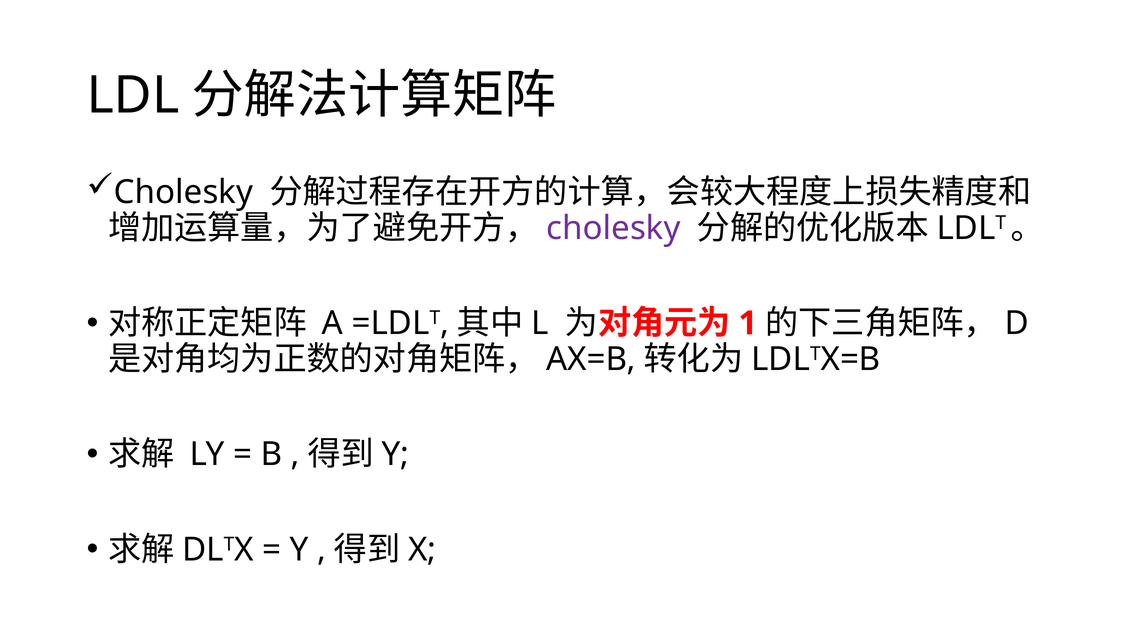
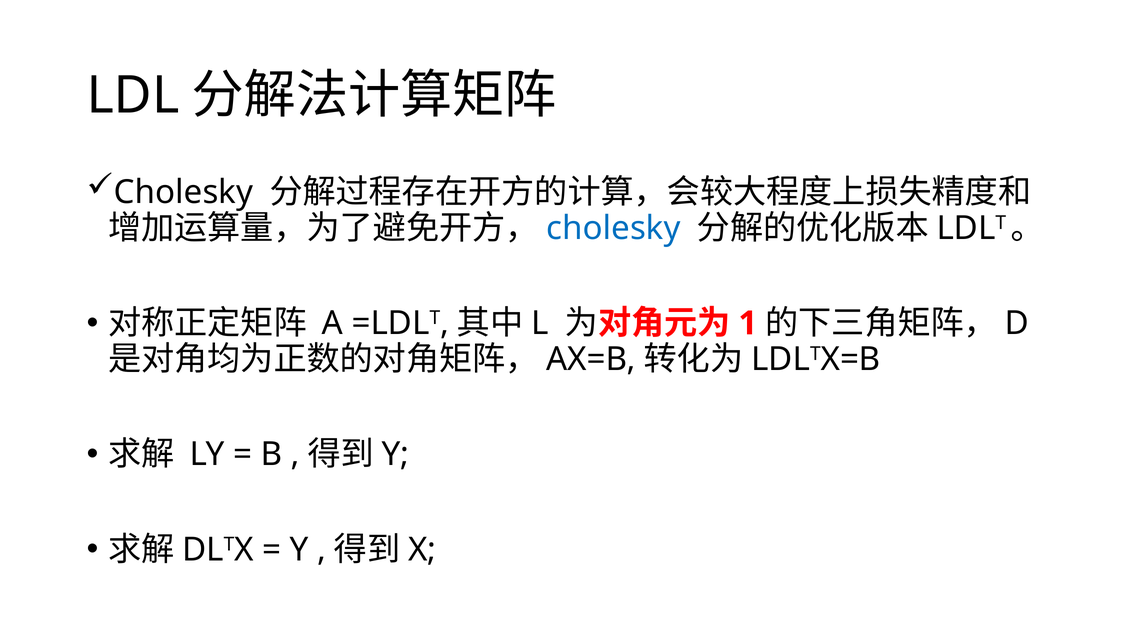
cholesky at (613, 228) colour: purple -> blue
